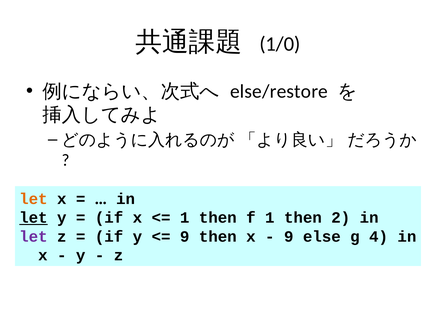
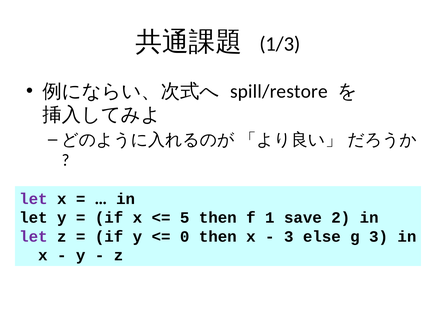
1/0: 1/0 -> 1/3
else/restore: else/restore -> spill/restore
let at (33, 199) colour: orange -> purple
let at (33, 218) underline: present -> none
1 at (185, 218): 1 -> 5
f 1 then: then -> save
9 at (185, 237): 9 -> 0
9 at (289, 237): 9 -> 3
g 4: 4 -> 3
